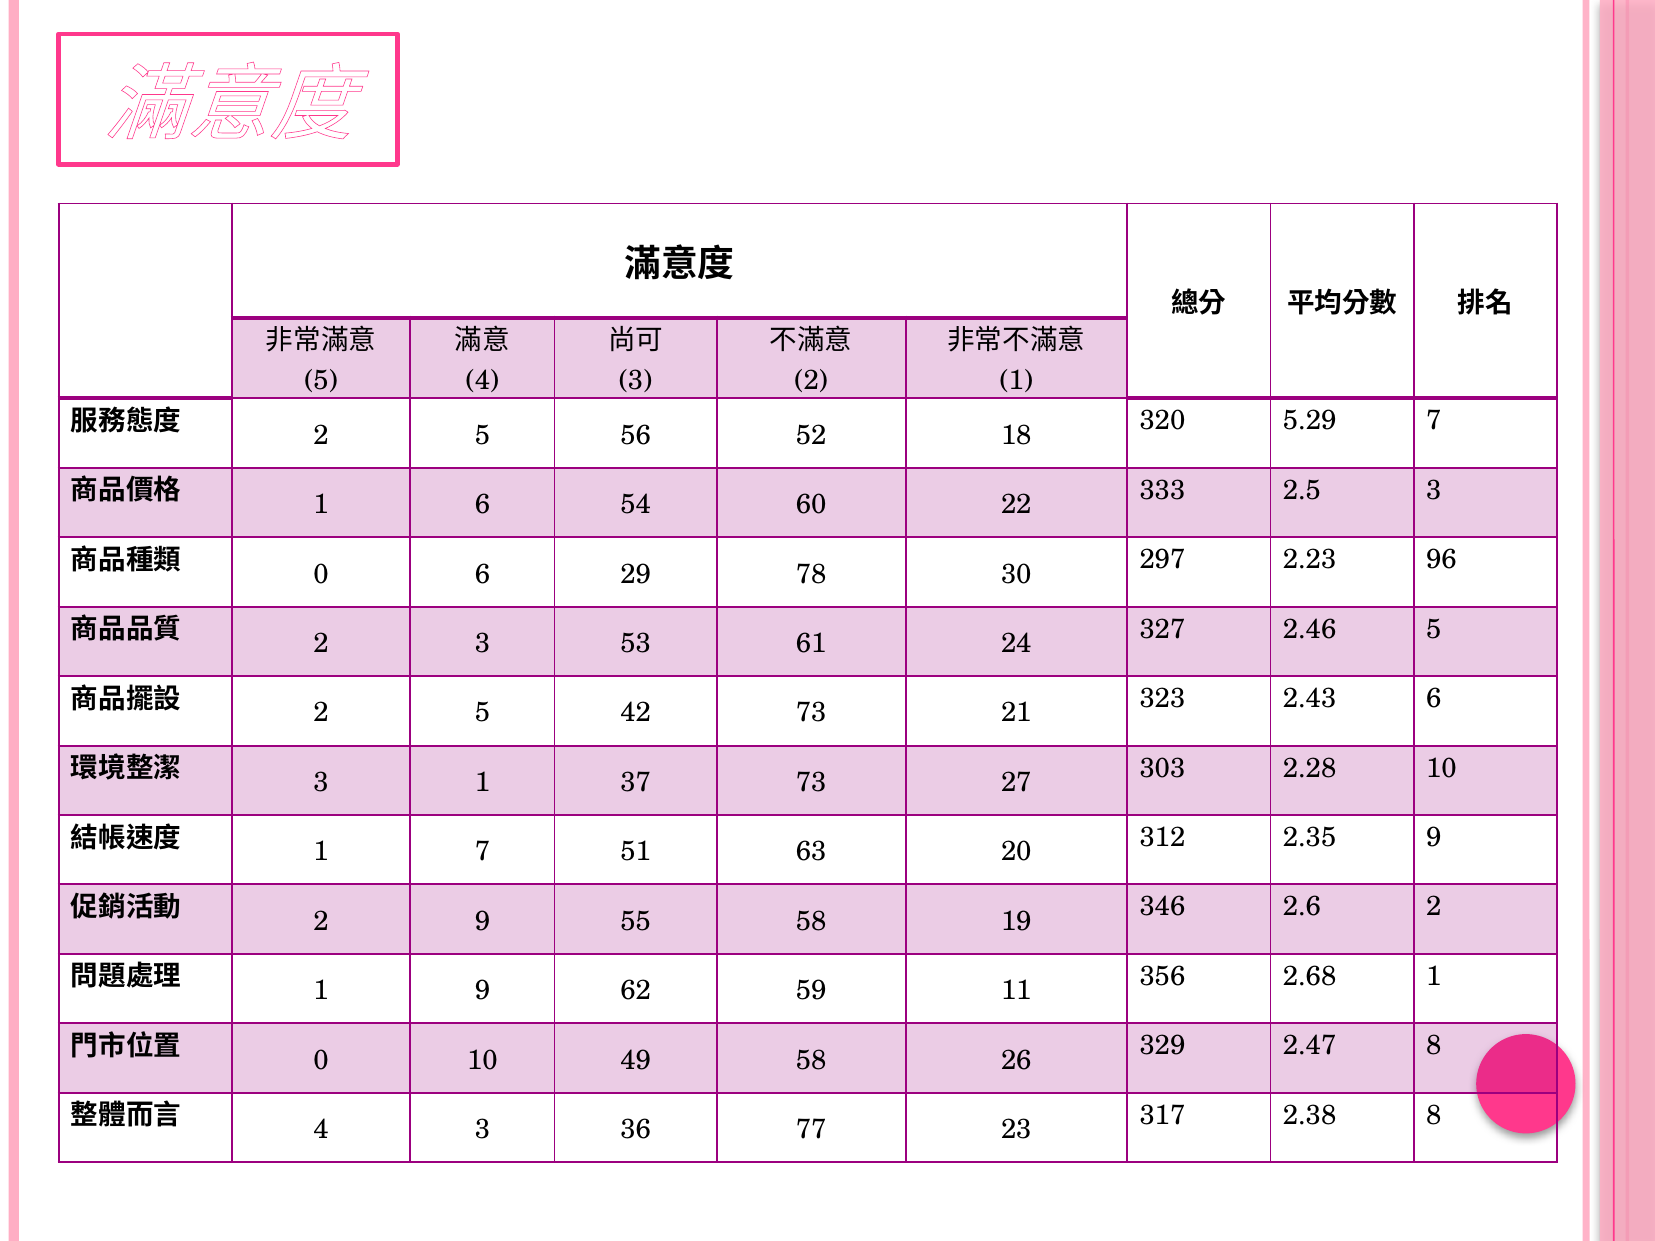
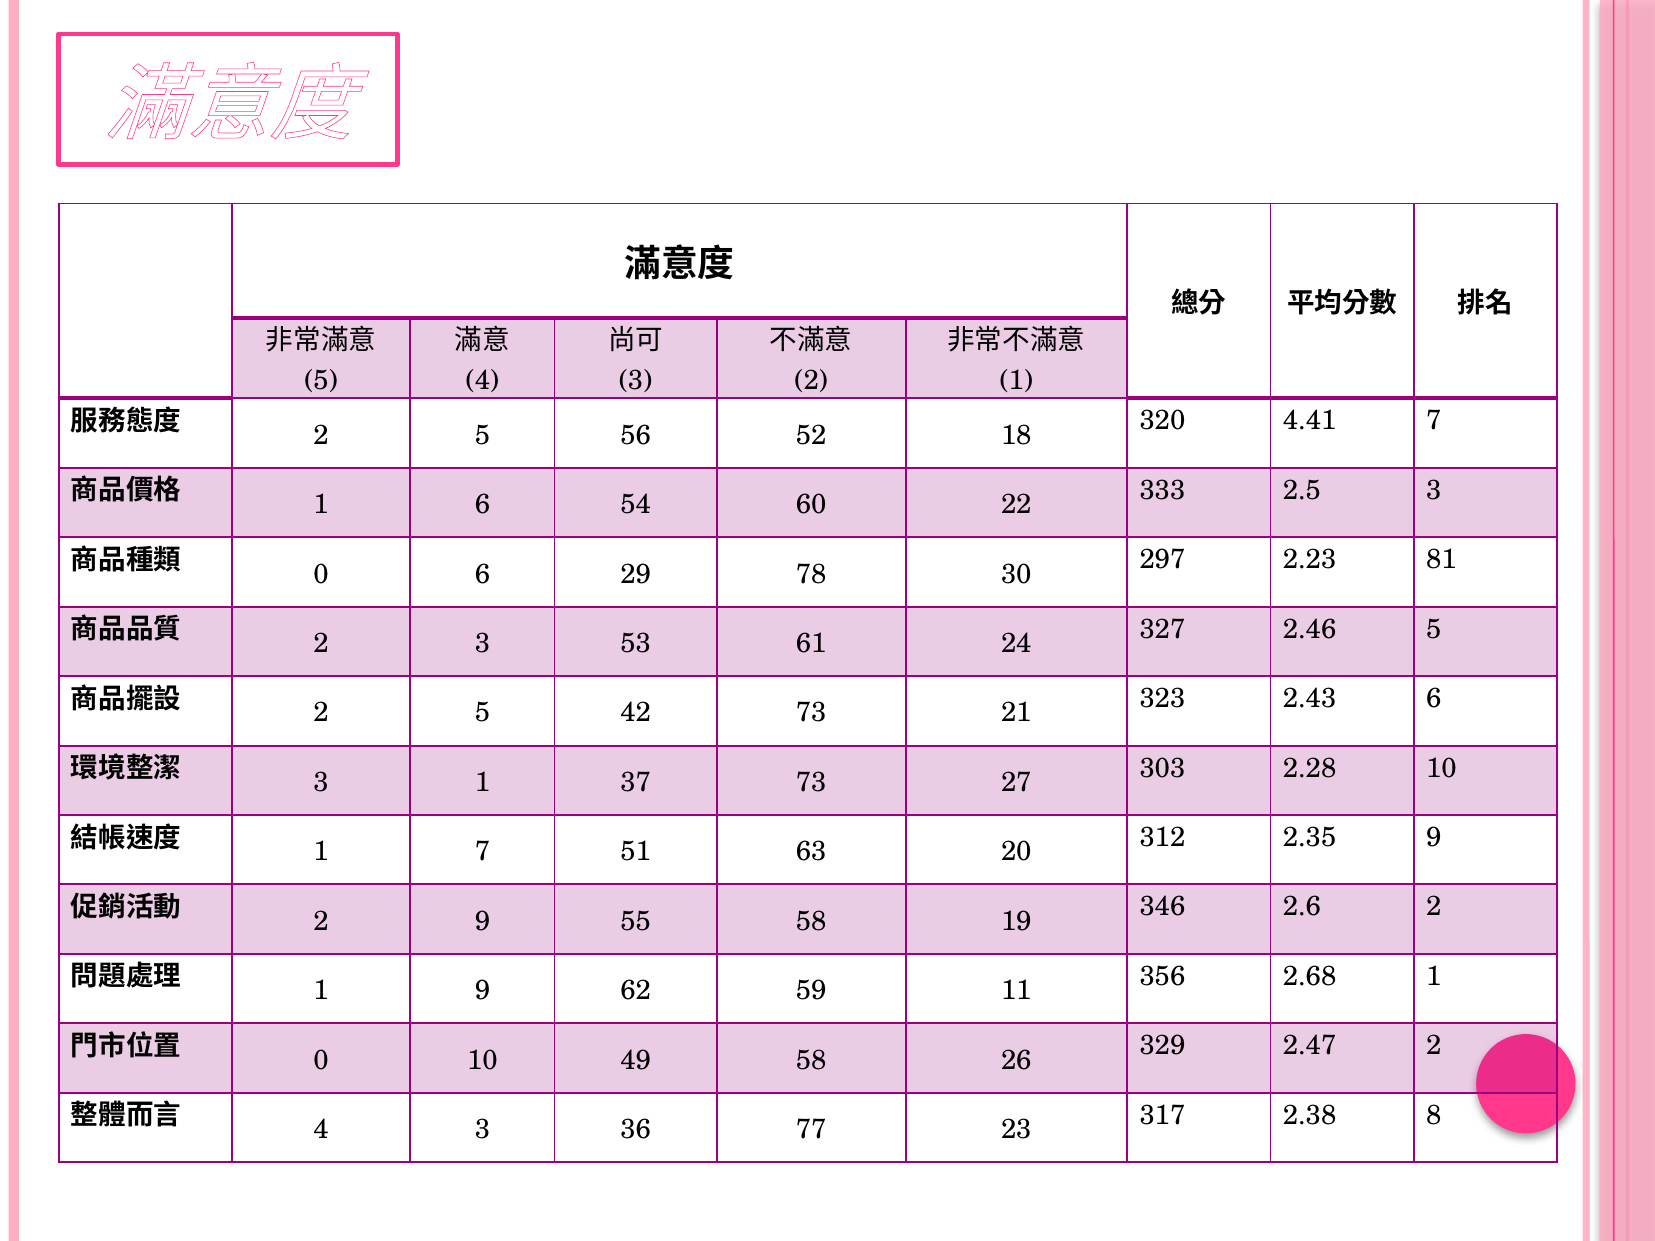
5.29: 5.29 -> 4.41
96: 96 -> 81
2.47 8: 8 -> 2
